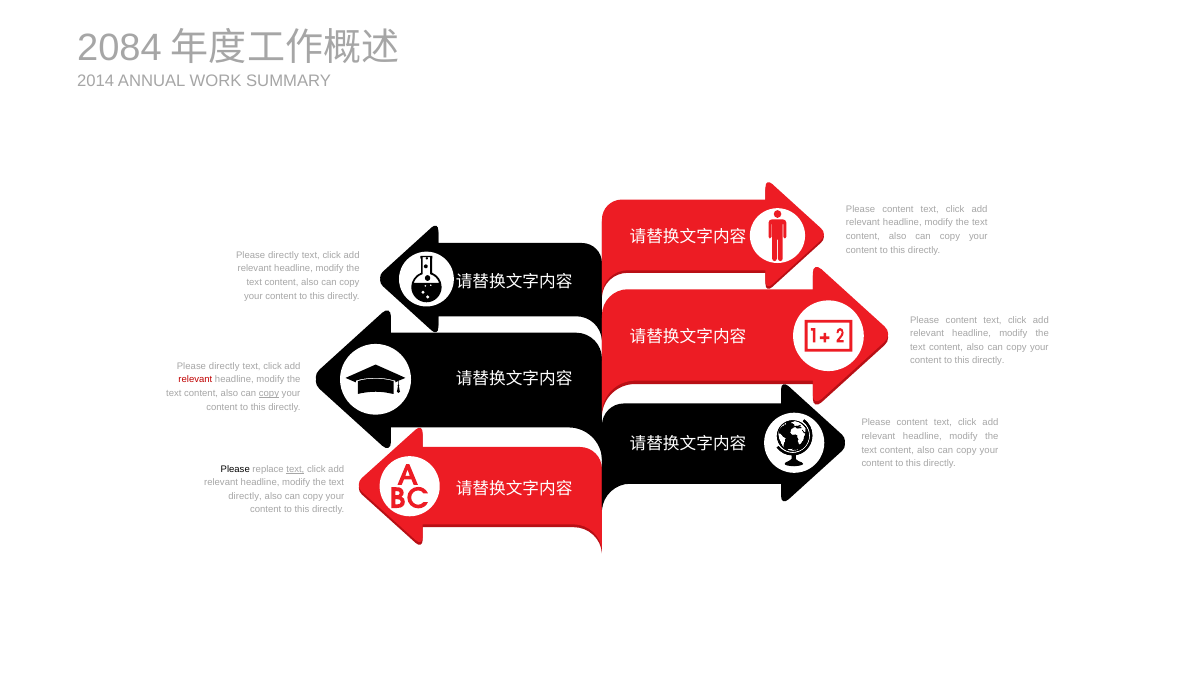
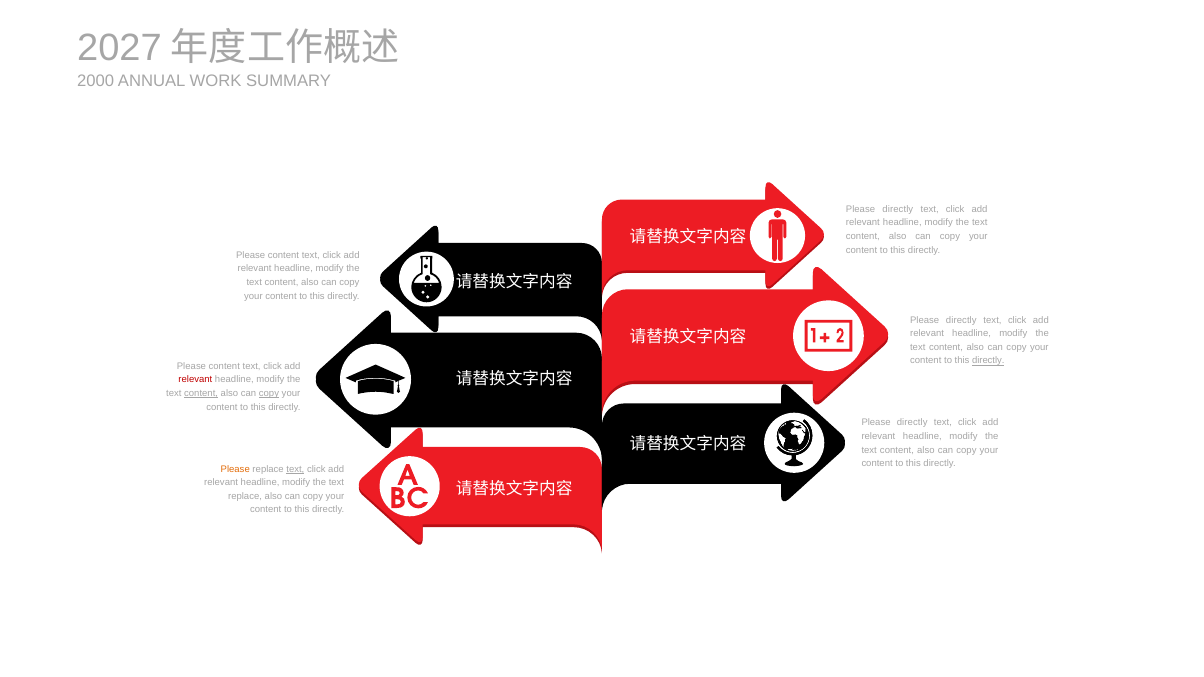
2084: 2084 -> 2027
2014: 2014 -> 2000
content at (898, 209): content -> directly
directly at (283, 255): directly -> content
content at (961, 320): content -> directly
directly at (988, 361) underline: none -> present
directly at (224, 366): directly -> content
content at (201, 393) underline: none -> present
content at (912, 423): content -> directly
Please at (235, 469) colour: black -> orange
directly at (245, 496): directly -> replace
